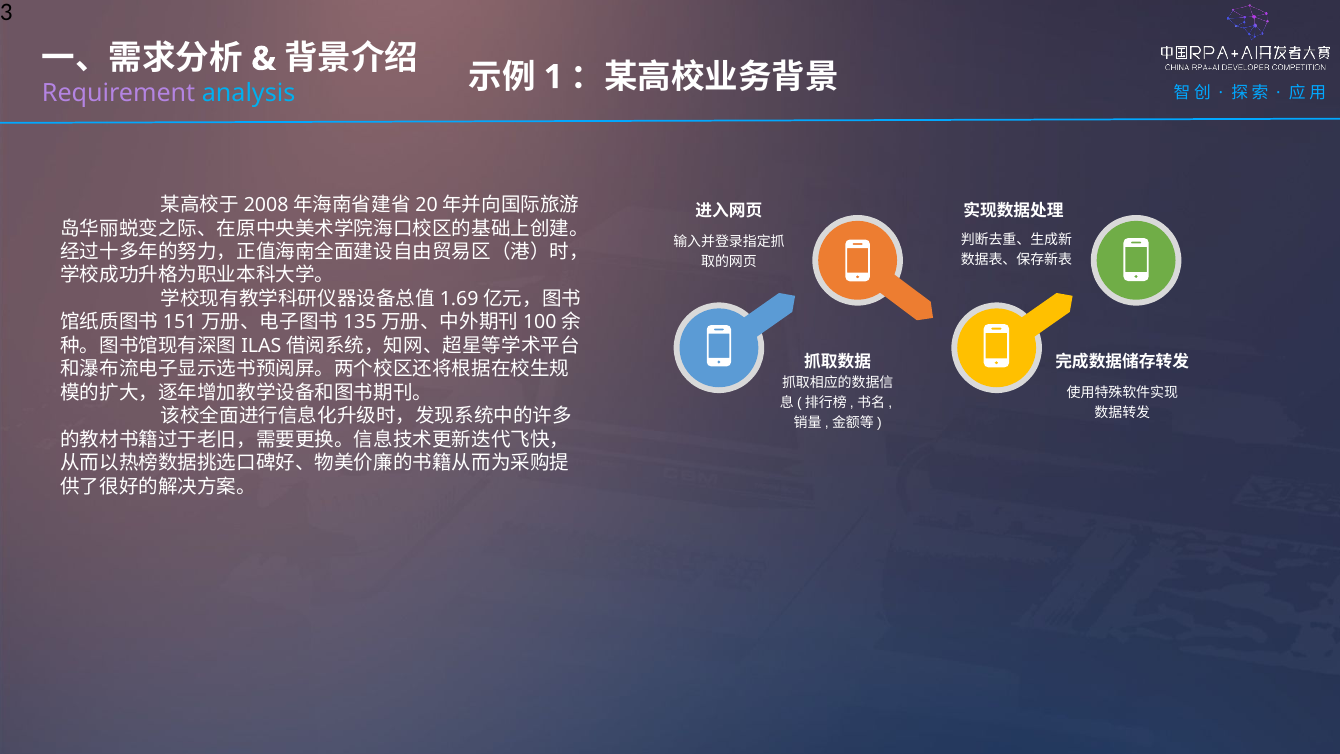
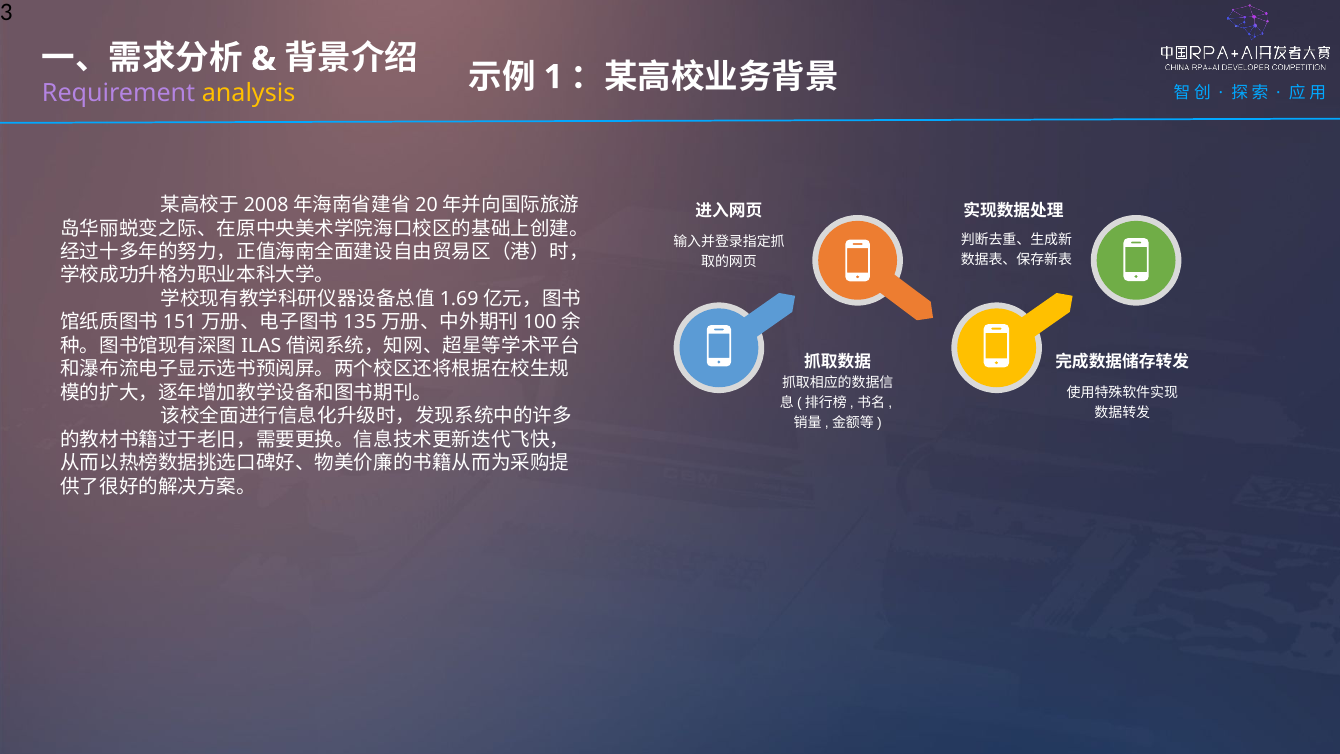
analysis colour: light blue -> yellow
